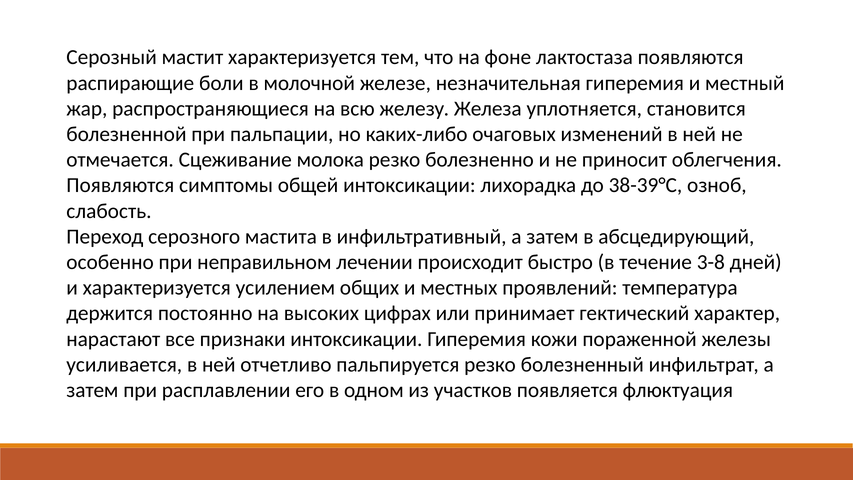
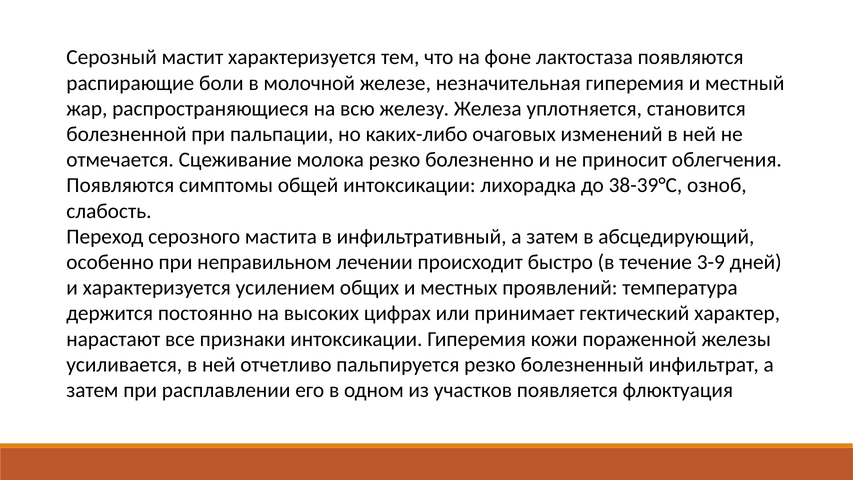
3-8: 3-8 -> 3-9
